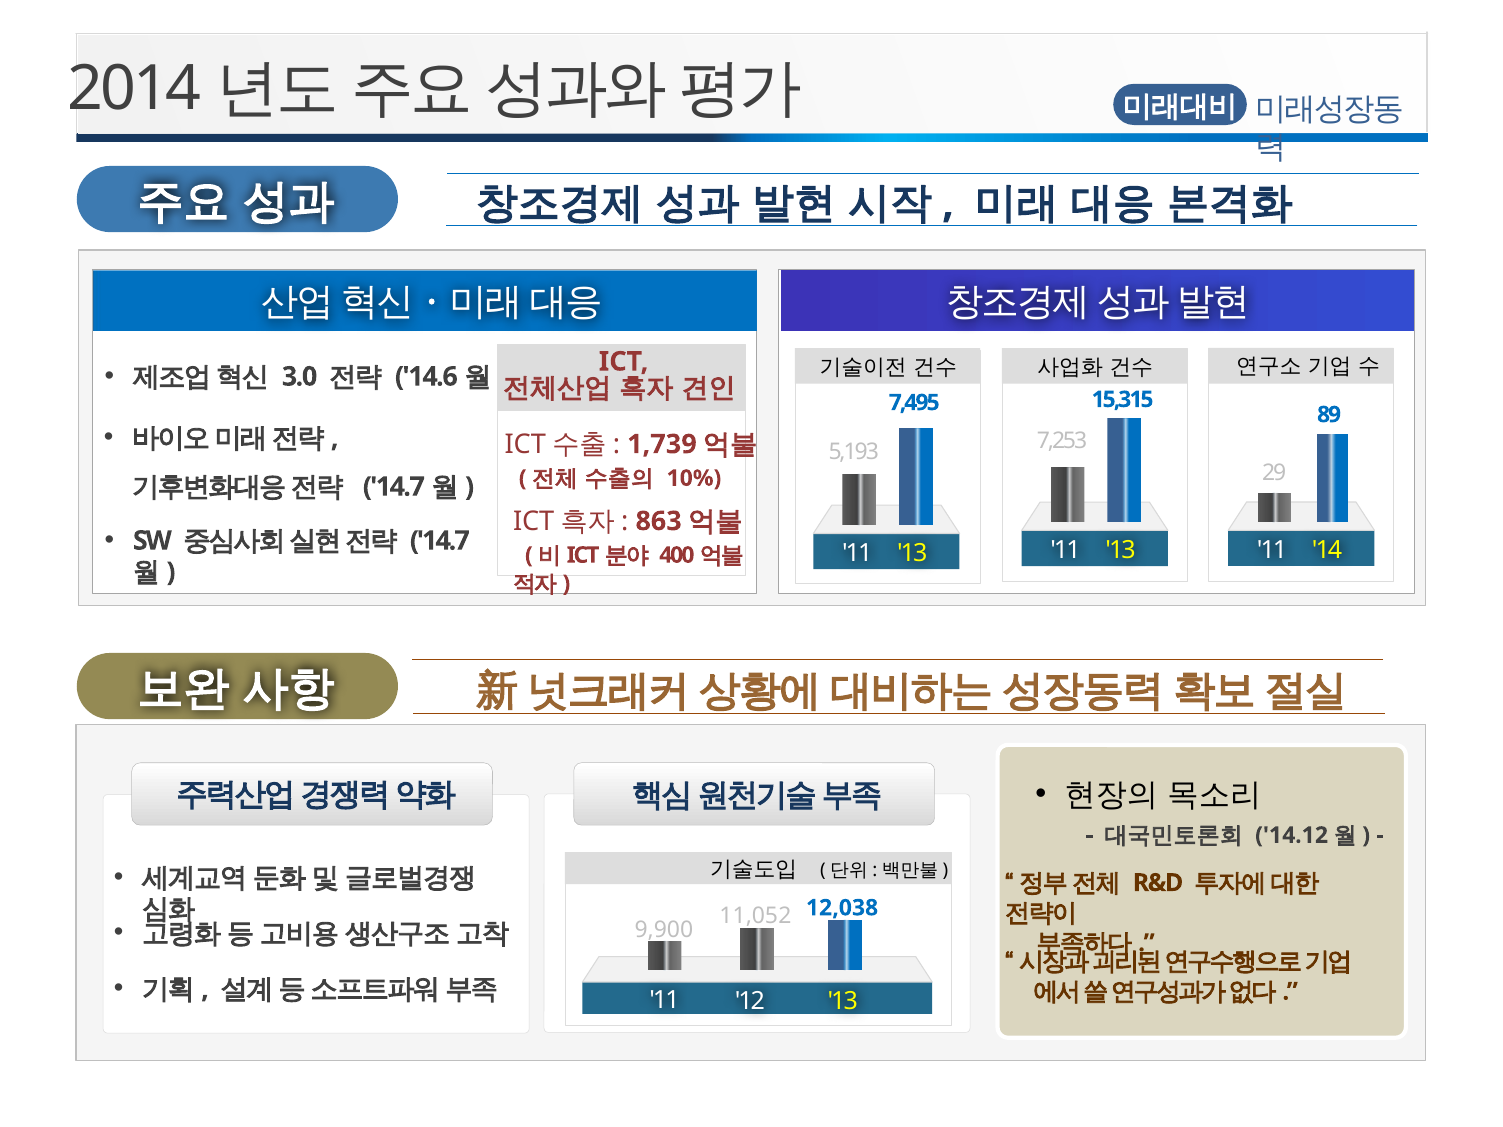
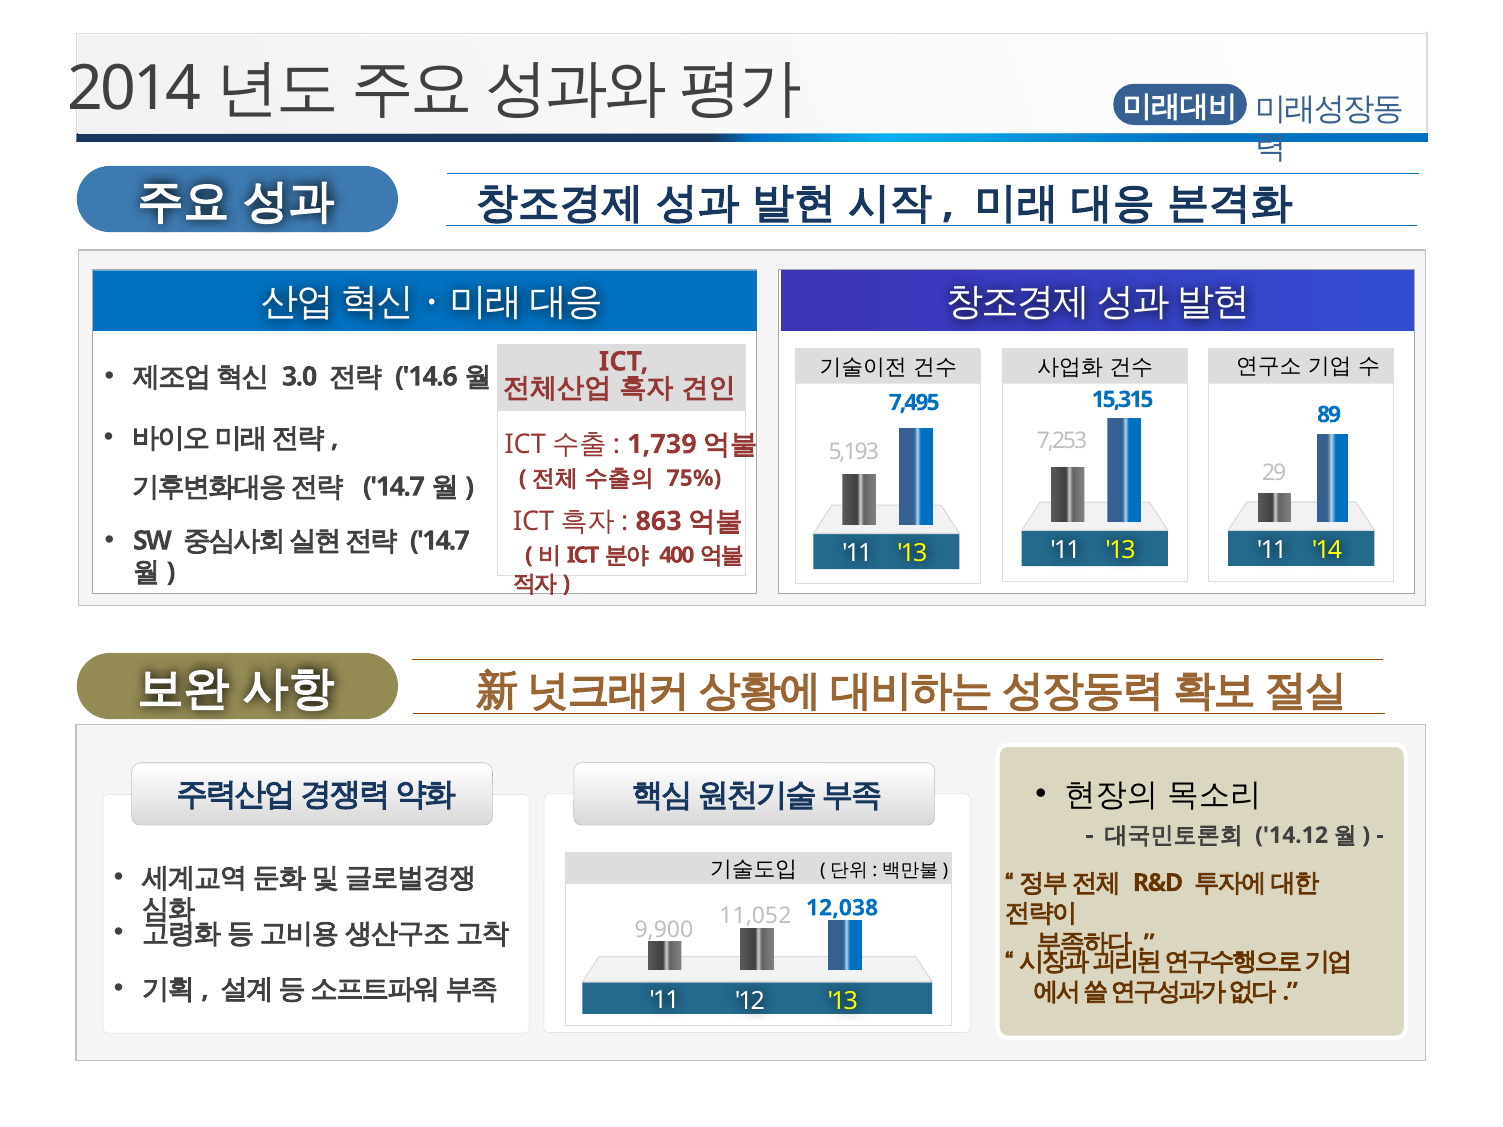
10%: 10% -> 75%
